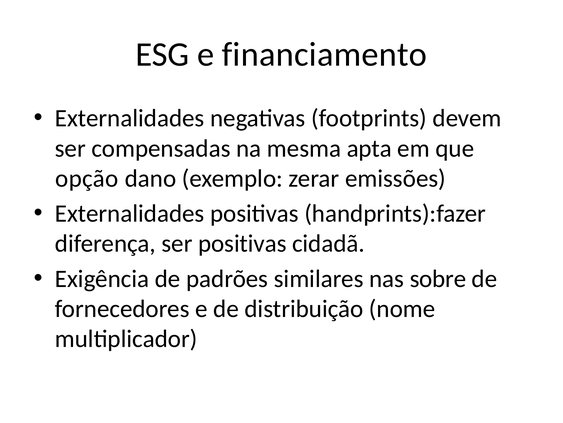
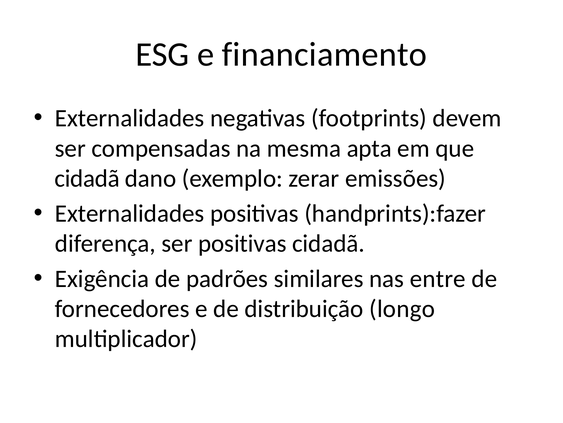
opção at (87, 178): opção -> cidadã
sobre: sobre -> entre
nome: nome -> longo
